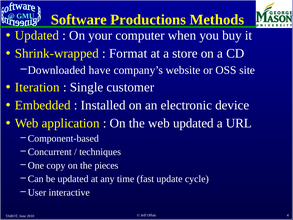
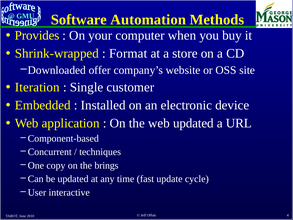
Productions: Productions -> Automation
Updated at (37, 35): Updated -> Provides
have: have -> offer
pieces: pieces -> brings
